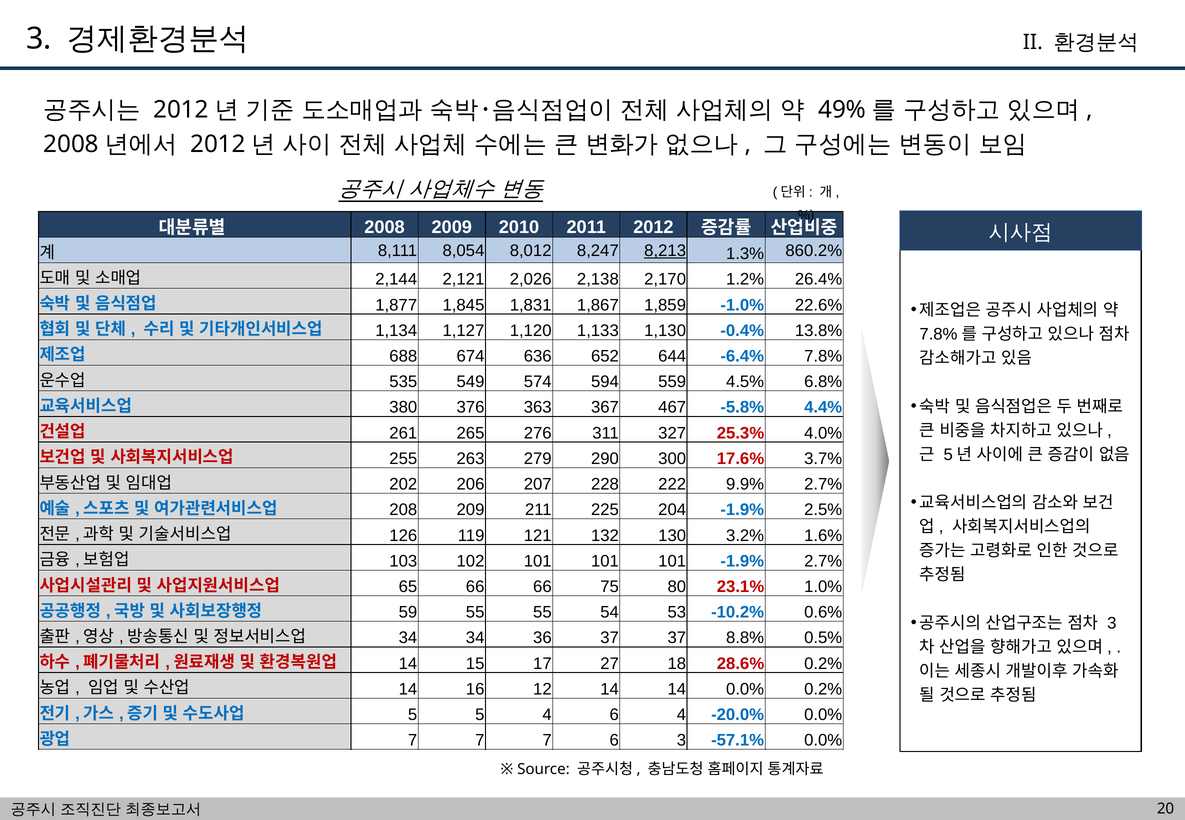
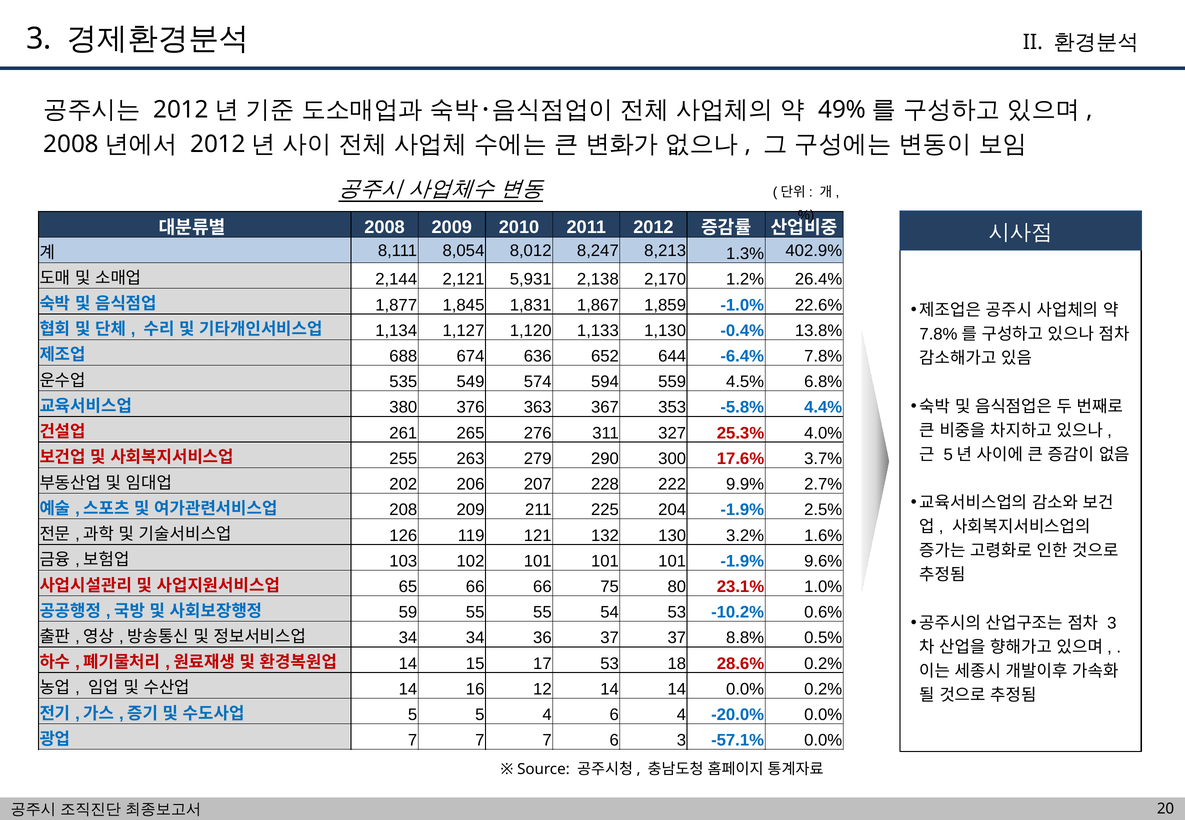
8,213 underline: present -> none
860.2%: 860.2% -> 402.9%
2,026: 2,026 -> 5,931
467: 467 -> 353
-1.9% 2.7%: 2.7% -> 9.6%
17 27: 27 -> 53
